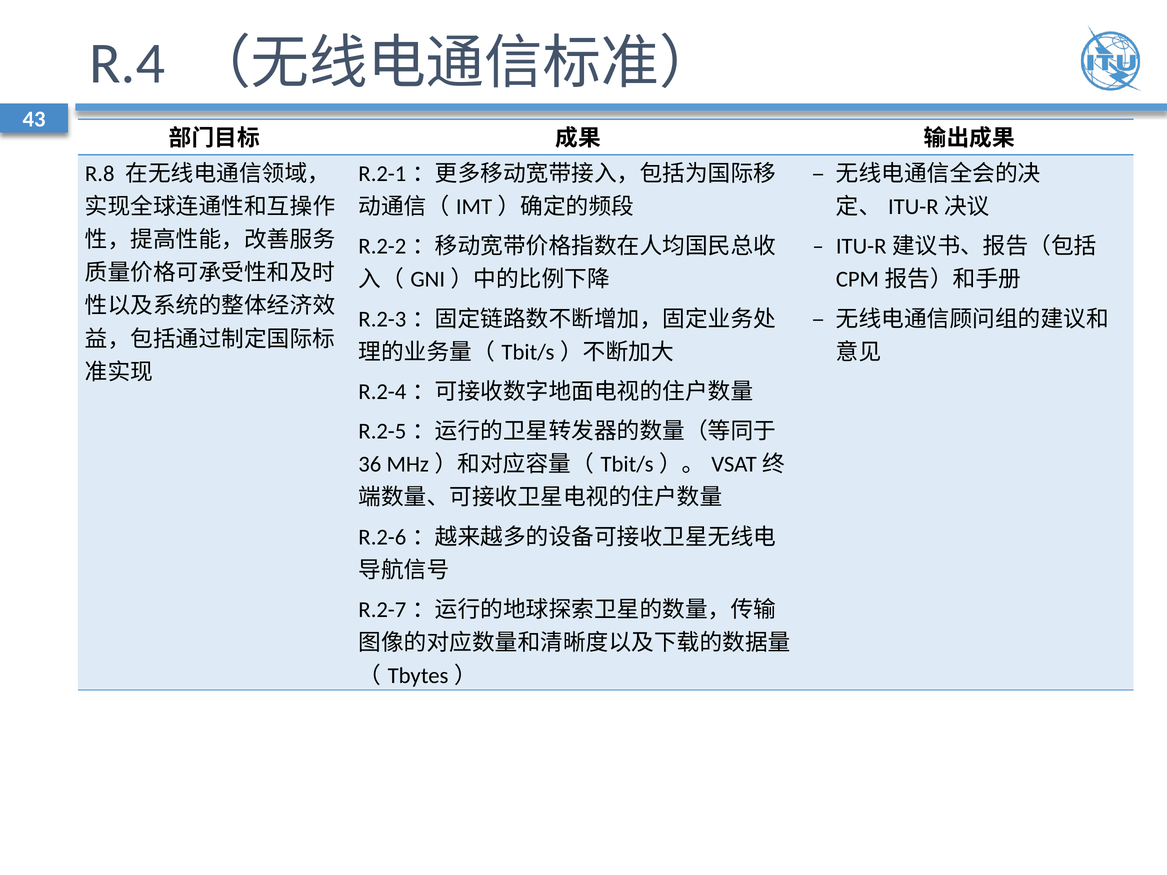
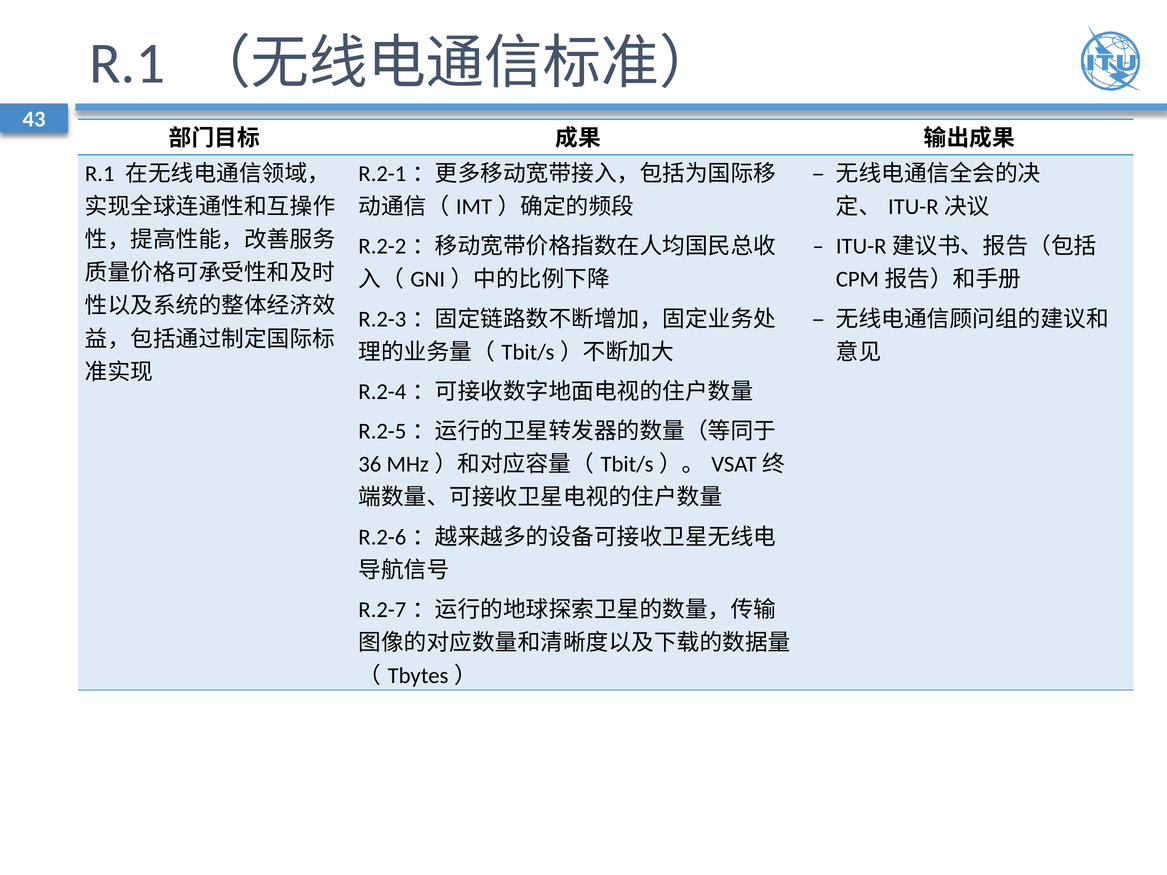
R.4 at (127, 63): R.4 -> R.1
R.8 at (100, 174): R.8 -> R.1
